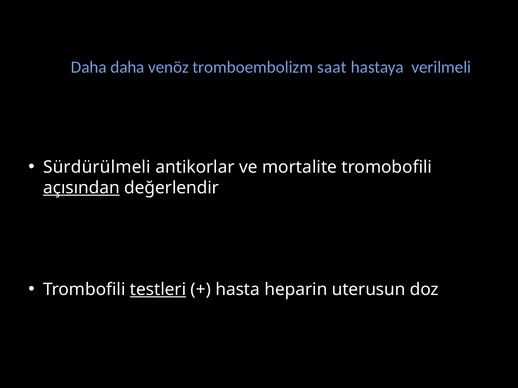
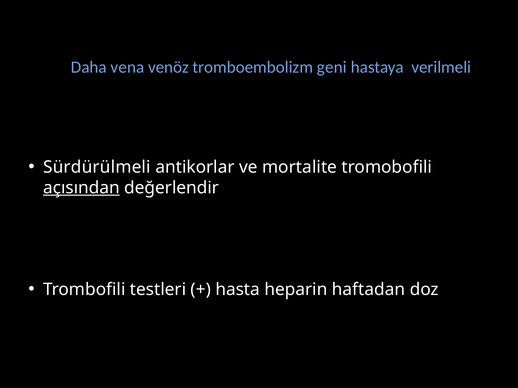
Daha daha: daha -> vena
saat: saat -> geni
testleri underline: present -> none
uterusun: uterusun -> haftadan
